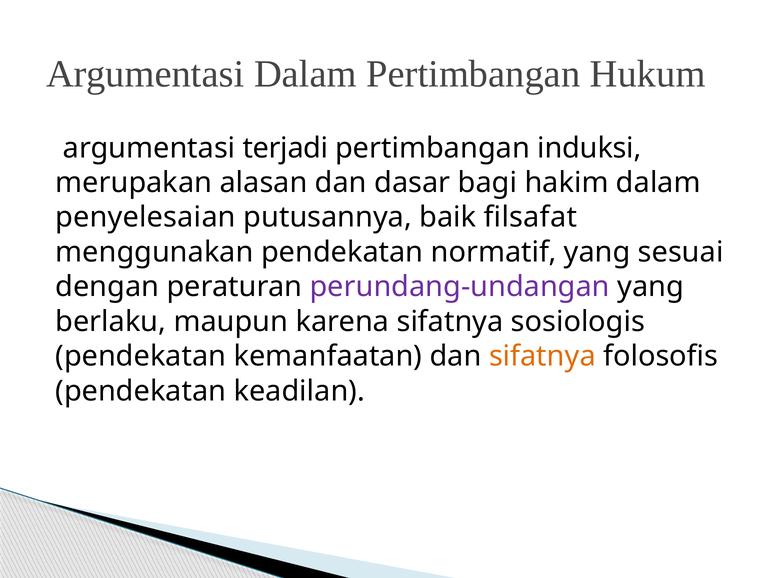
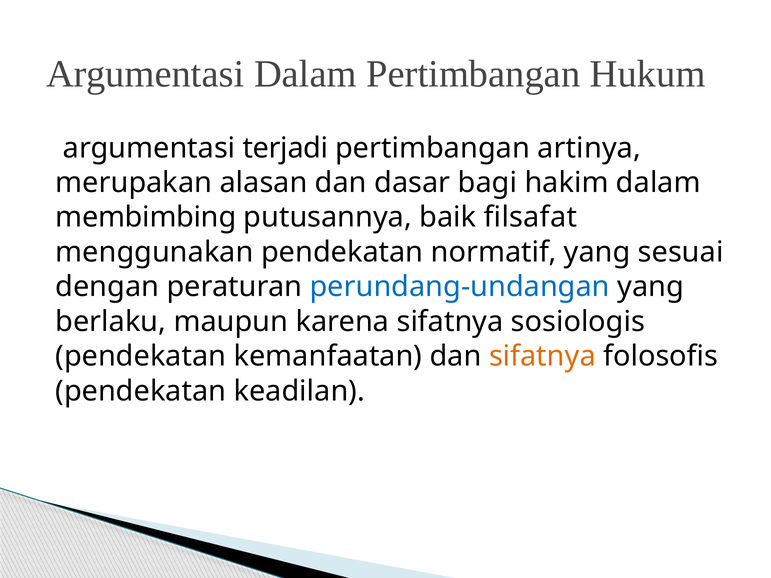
induksi: induksi -> artinya
penyelesaian: penyelesaian -> membimbing
perundang-undangan colour: purple -> blue
